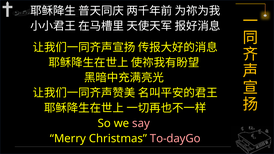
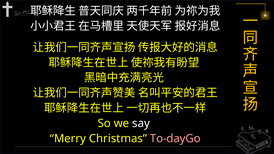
say colour: pink -> white
